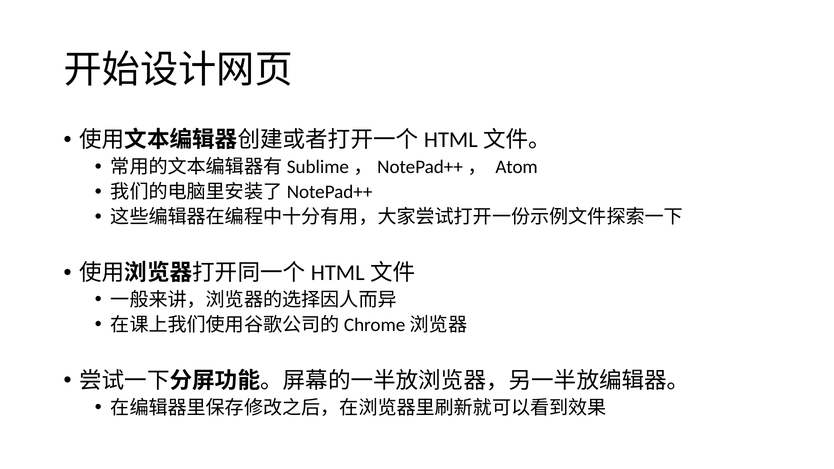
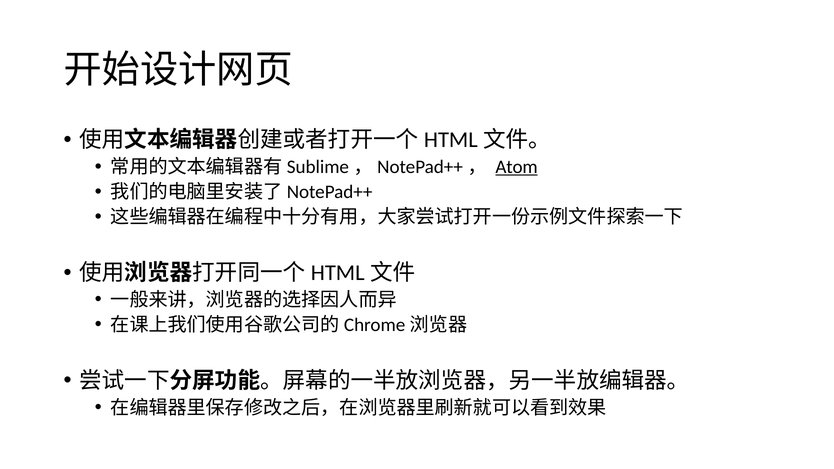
Atom underline: none -> present
